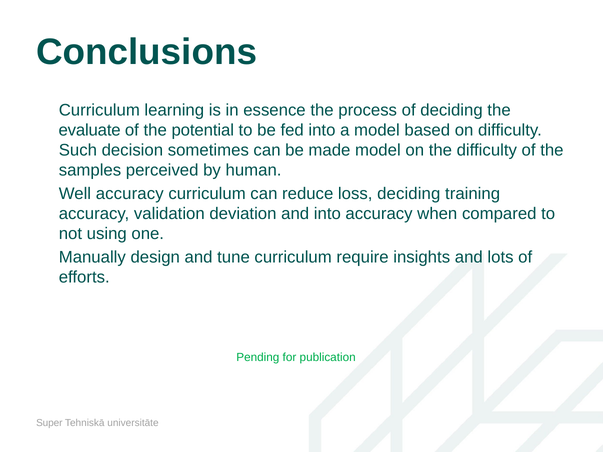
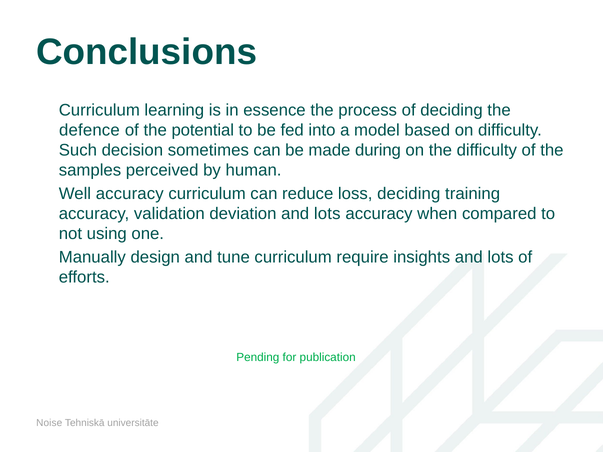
evaluate: evaluate -> defence
made model: model -> during
into at (327, 214): into -> lots
Super: Super -> Noise
